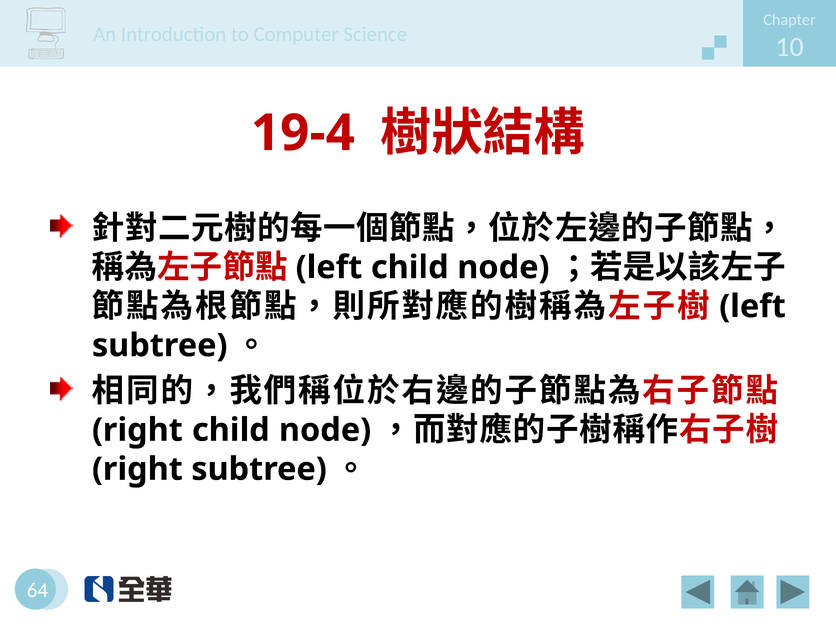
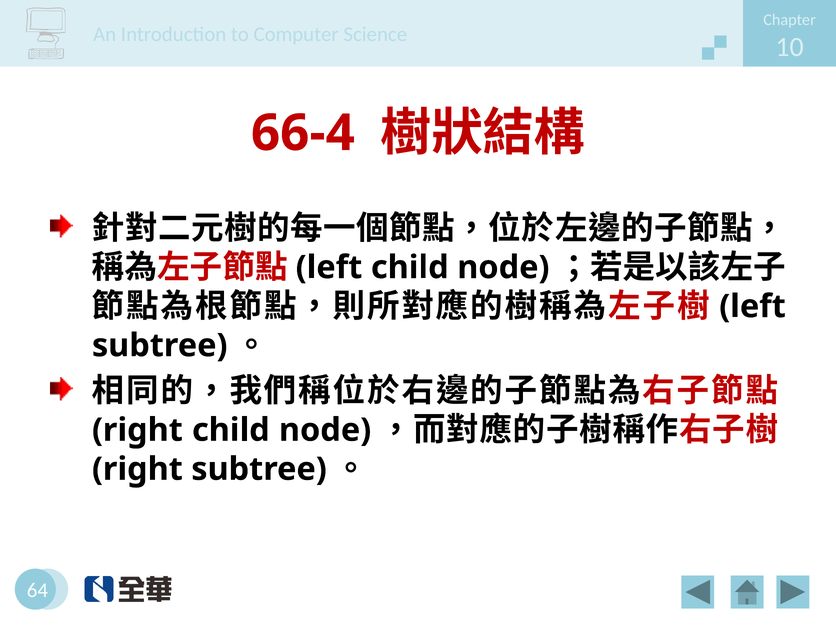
19-4: 19-4 -> 66-4
